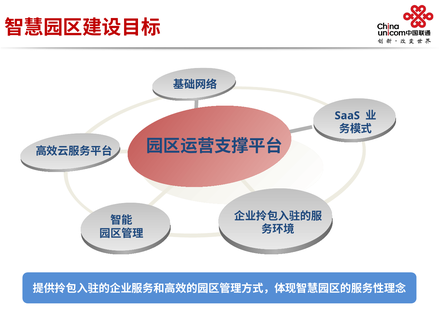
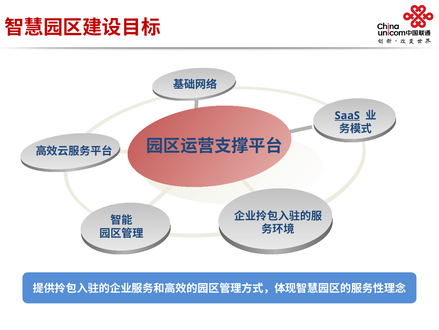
SaaS underline: none -> present
